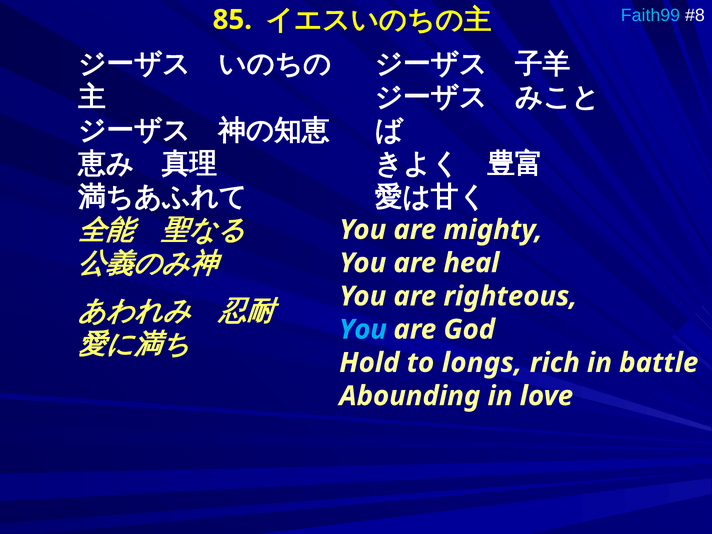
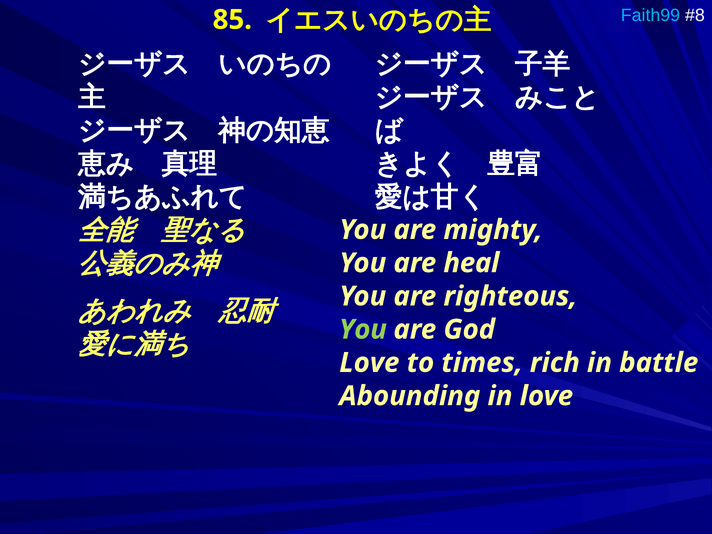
You at (363, 330) colour: light blue -> light green
Hold at (369, 363): Hold -> Love
longs: longs -> times
